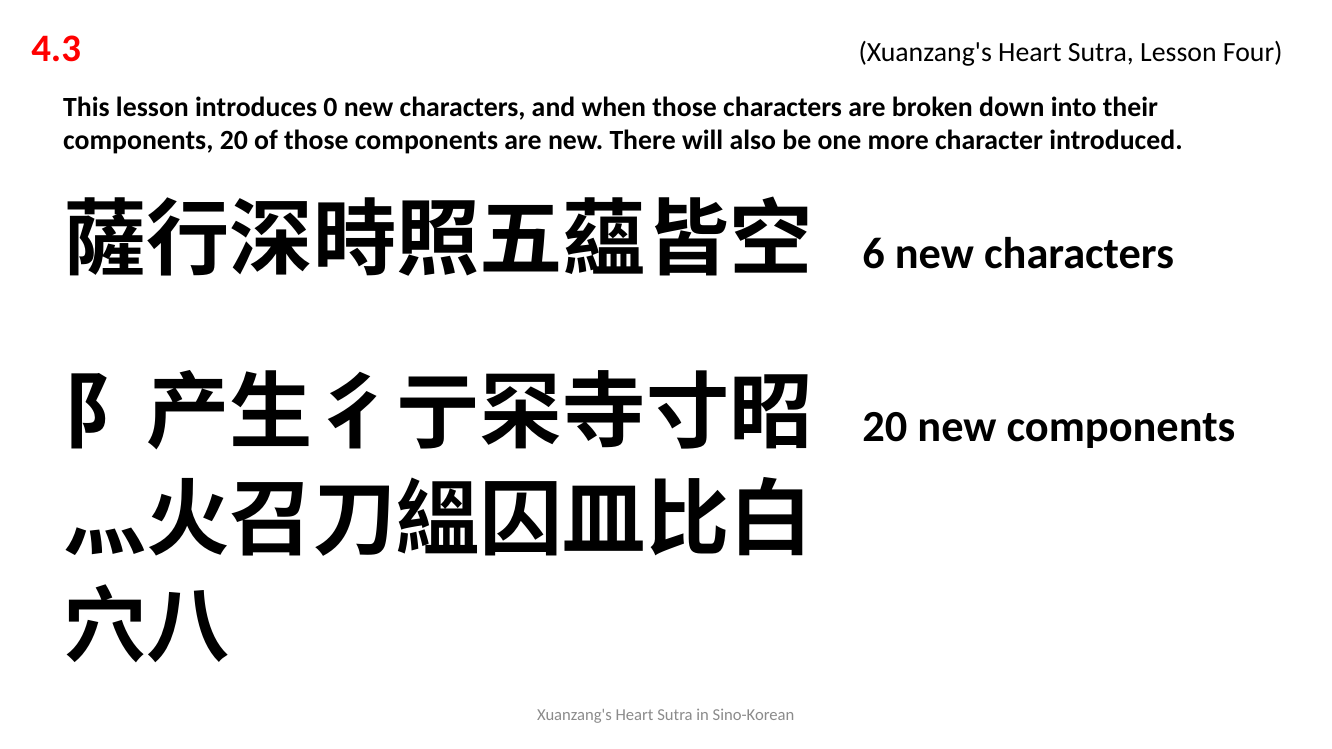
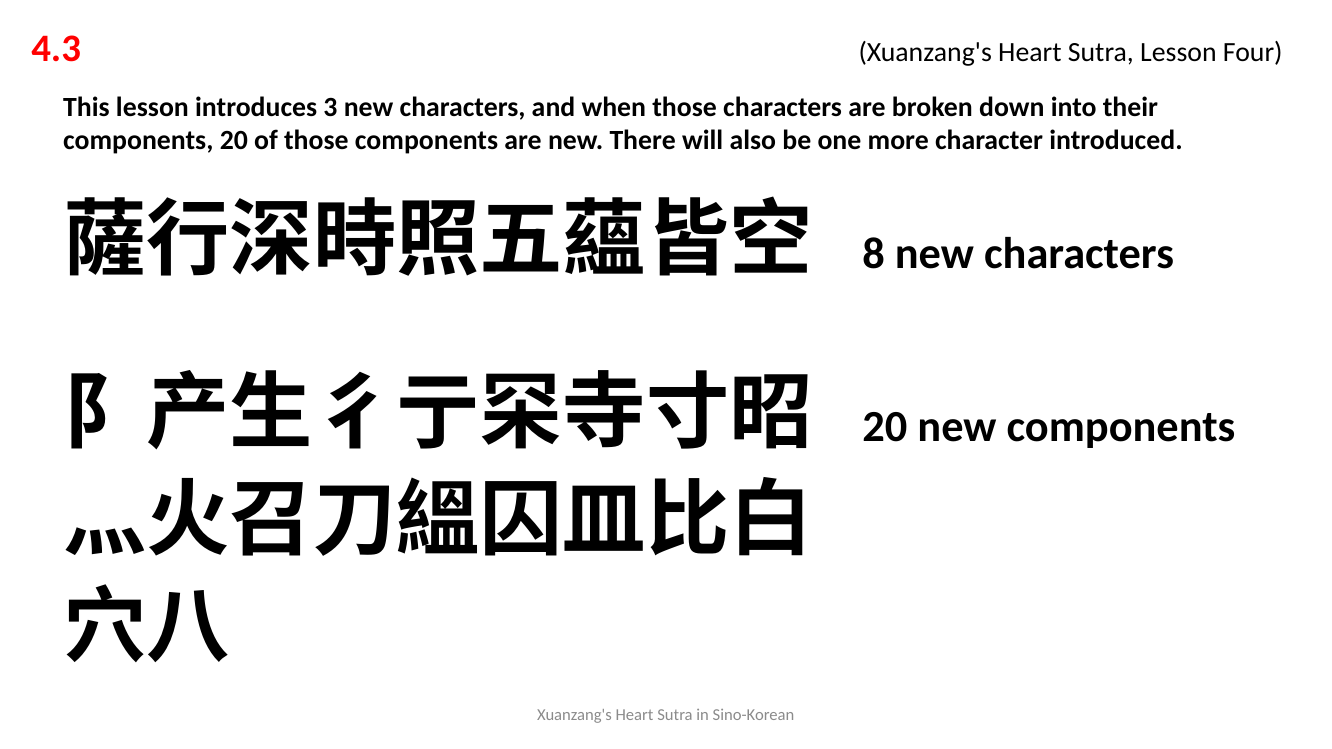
0: 0 -> 3
6: 6 -> 8
